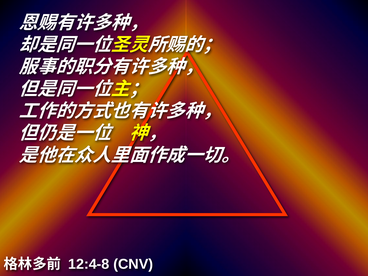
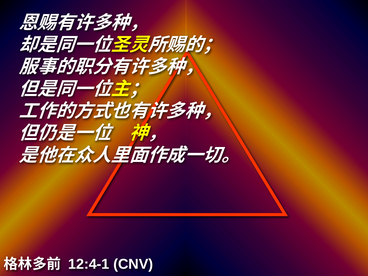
12:4-8: 12:4-8 -> 12:4-1
